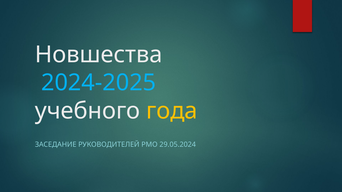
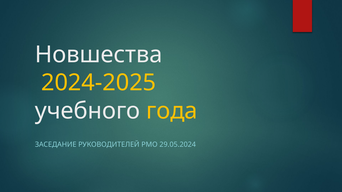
2024-2025 colour: light blue -> yellow
